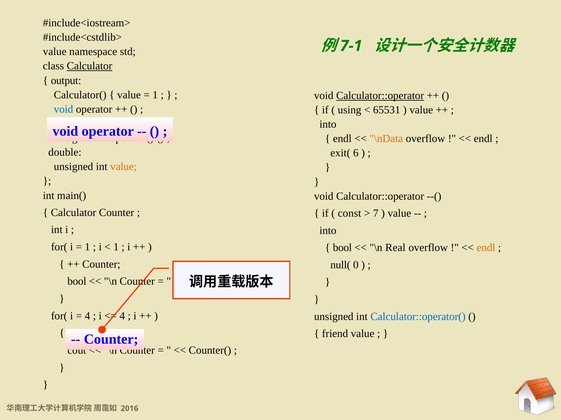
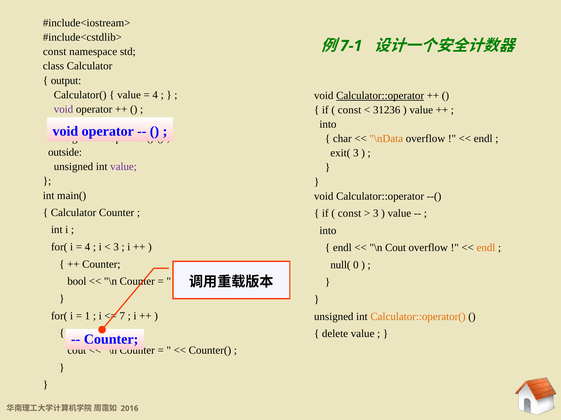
value at (55, 52): value -> const
Calculator at (90, 66) underline: present -> none
1 at (155, 95): 1 -> 4
void at (64, 109) colour: blue -> purple
using at (350, 110): using -> const
65531: 65531 -> 31236
endl at (342, 139): endl -> char
double: double -> outside
exit( 6: 6 -> 3
value at (124, 167) colour: orange -> purple
7 at (376, 214): 7 -> 3
1 at (87, 247): 1 -> 4
1 at (116, 247): 1 -> 3
bool at (342, 248): bool -> endl
\n Real: Real -> Cout
4 at (87, 316): 4 -> 1
4 at (122, 316): 4 -> 7
Calculator::operator( colour: blue -> orange
friend: friend -> delete
